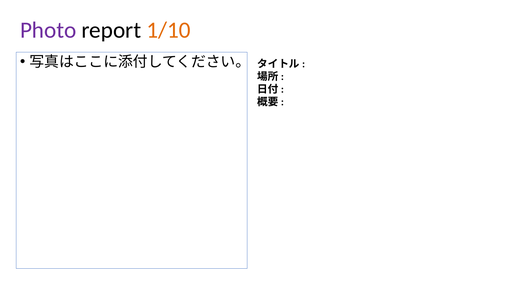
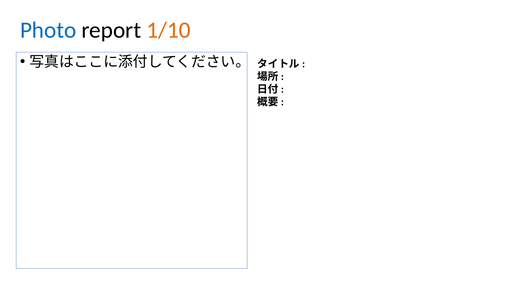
Photo colour: purple -> blue
